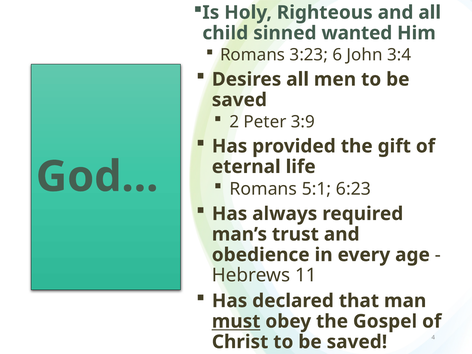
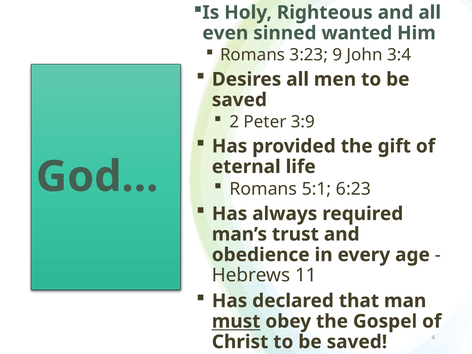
child: child -> even
6: 6 -> 9
